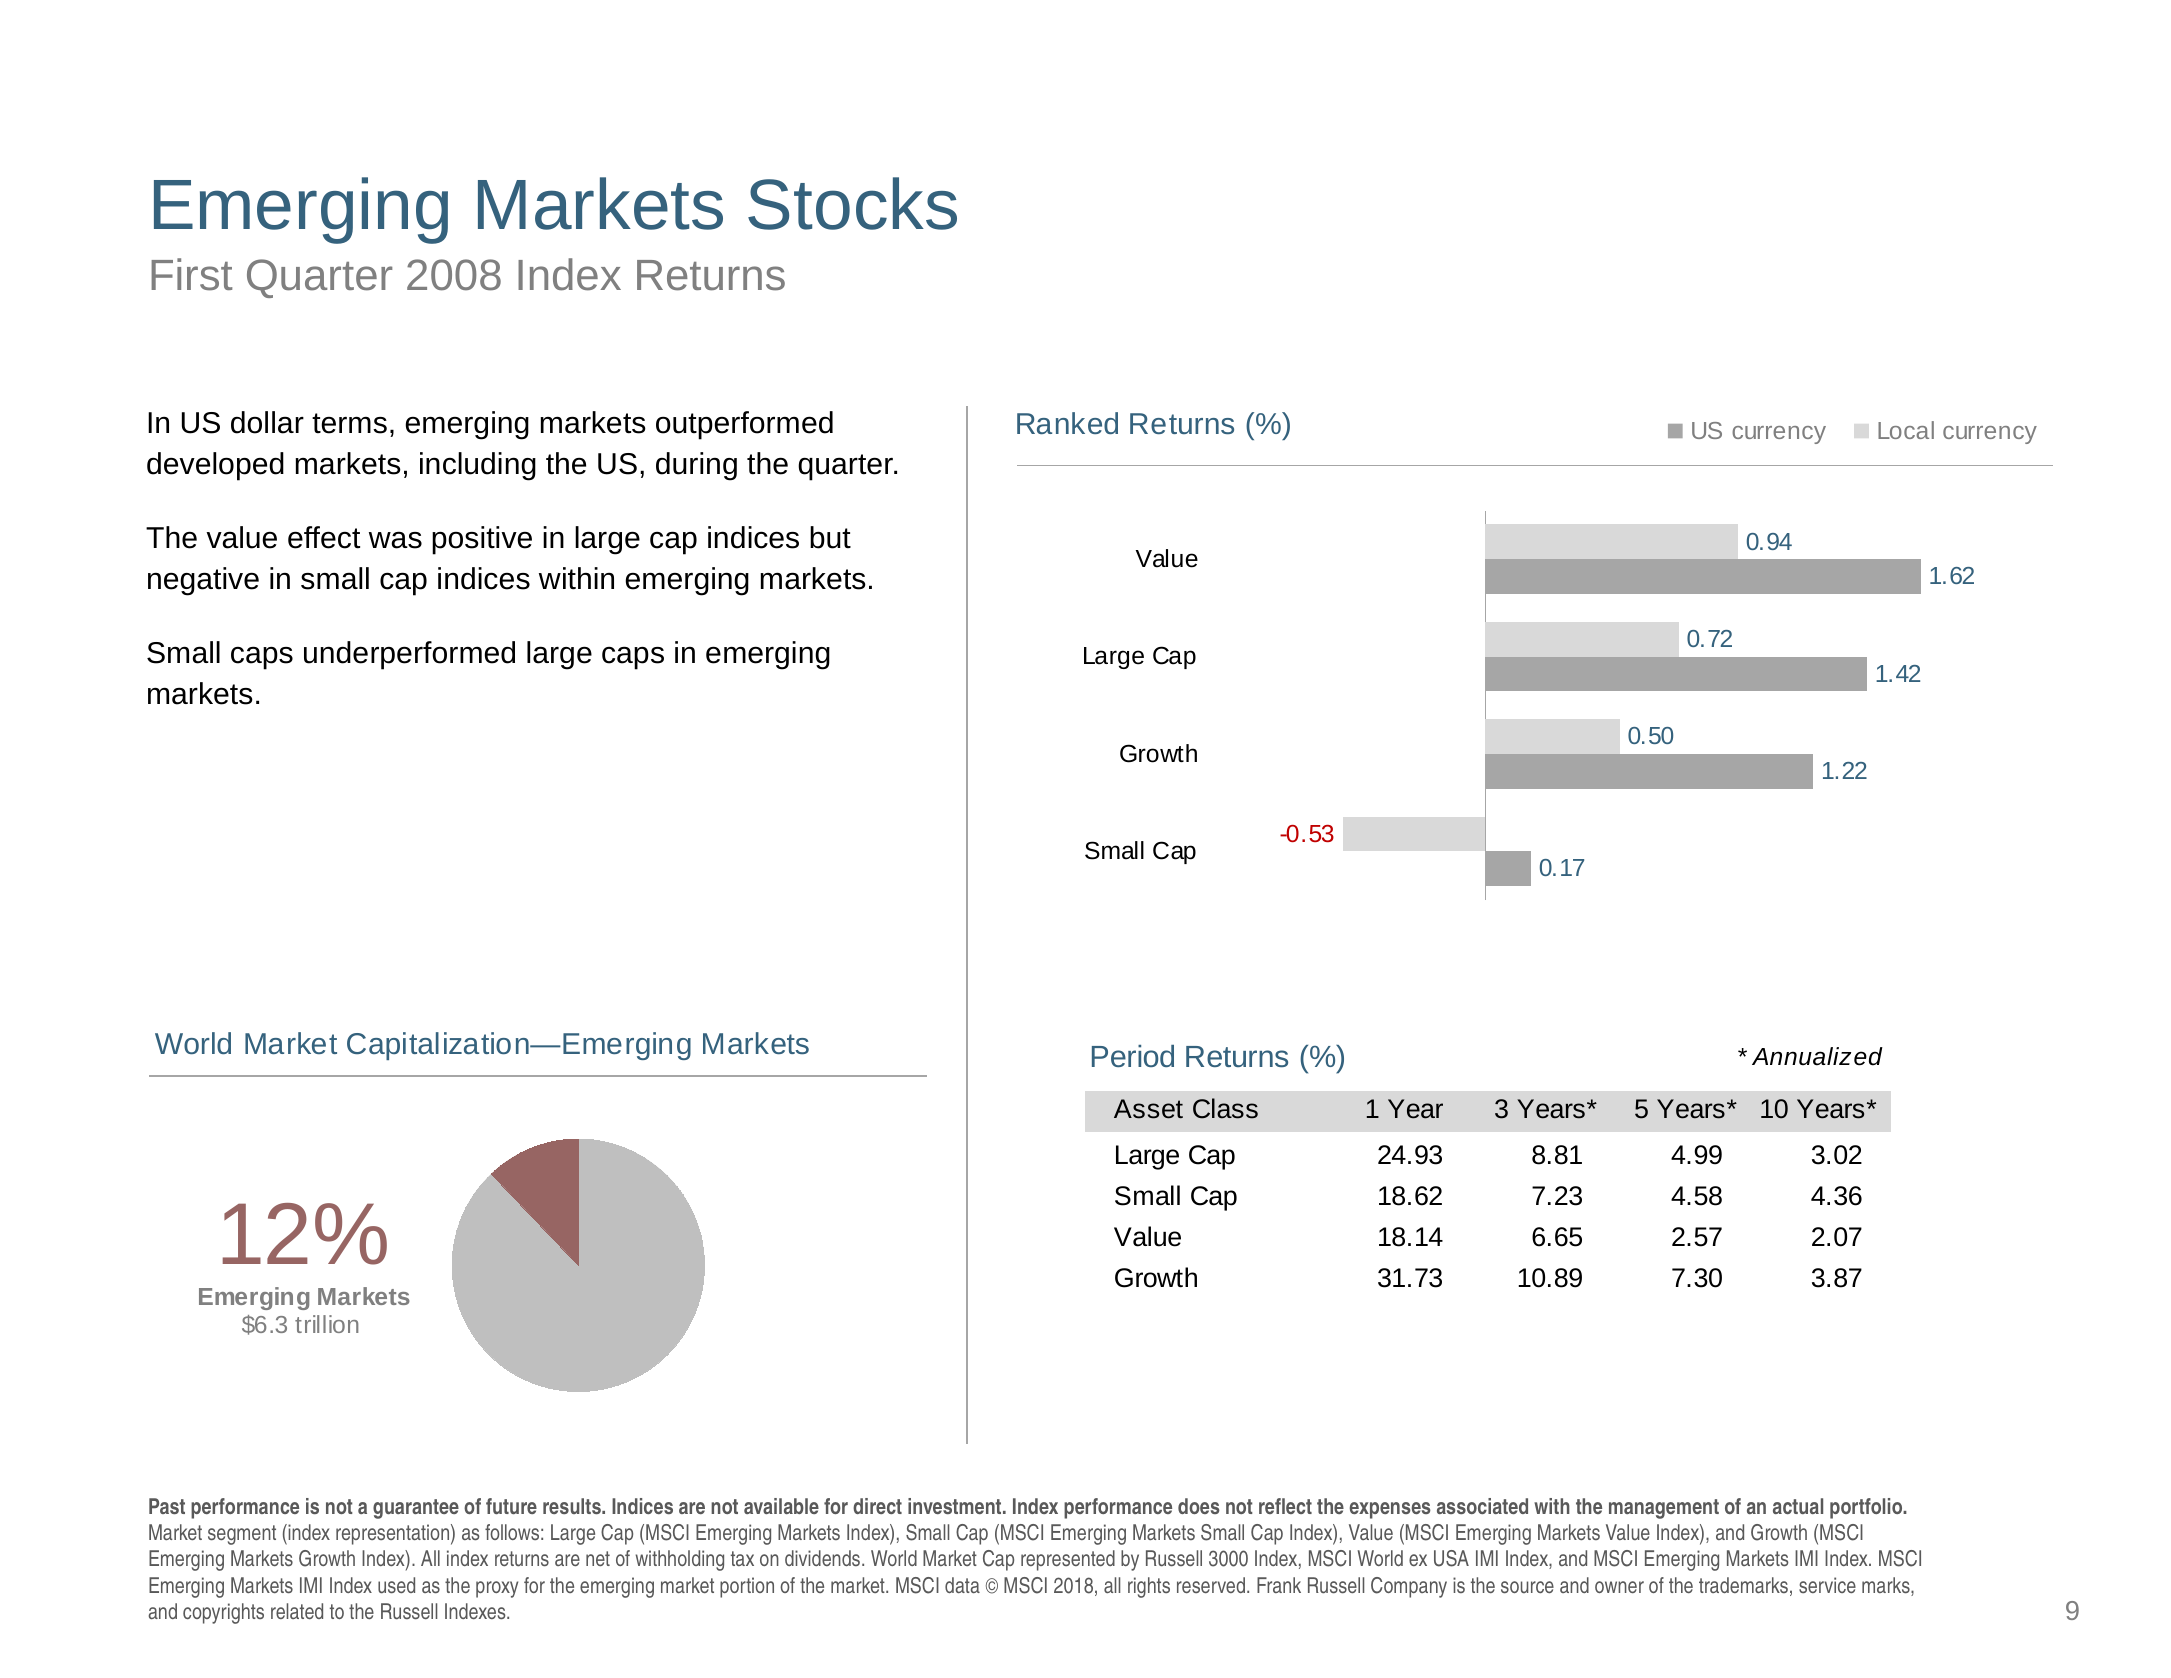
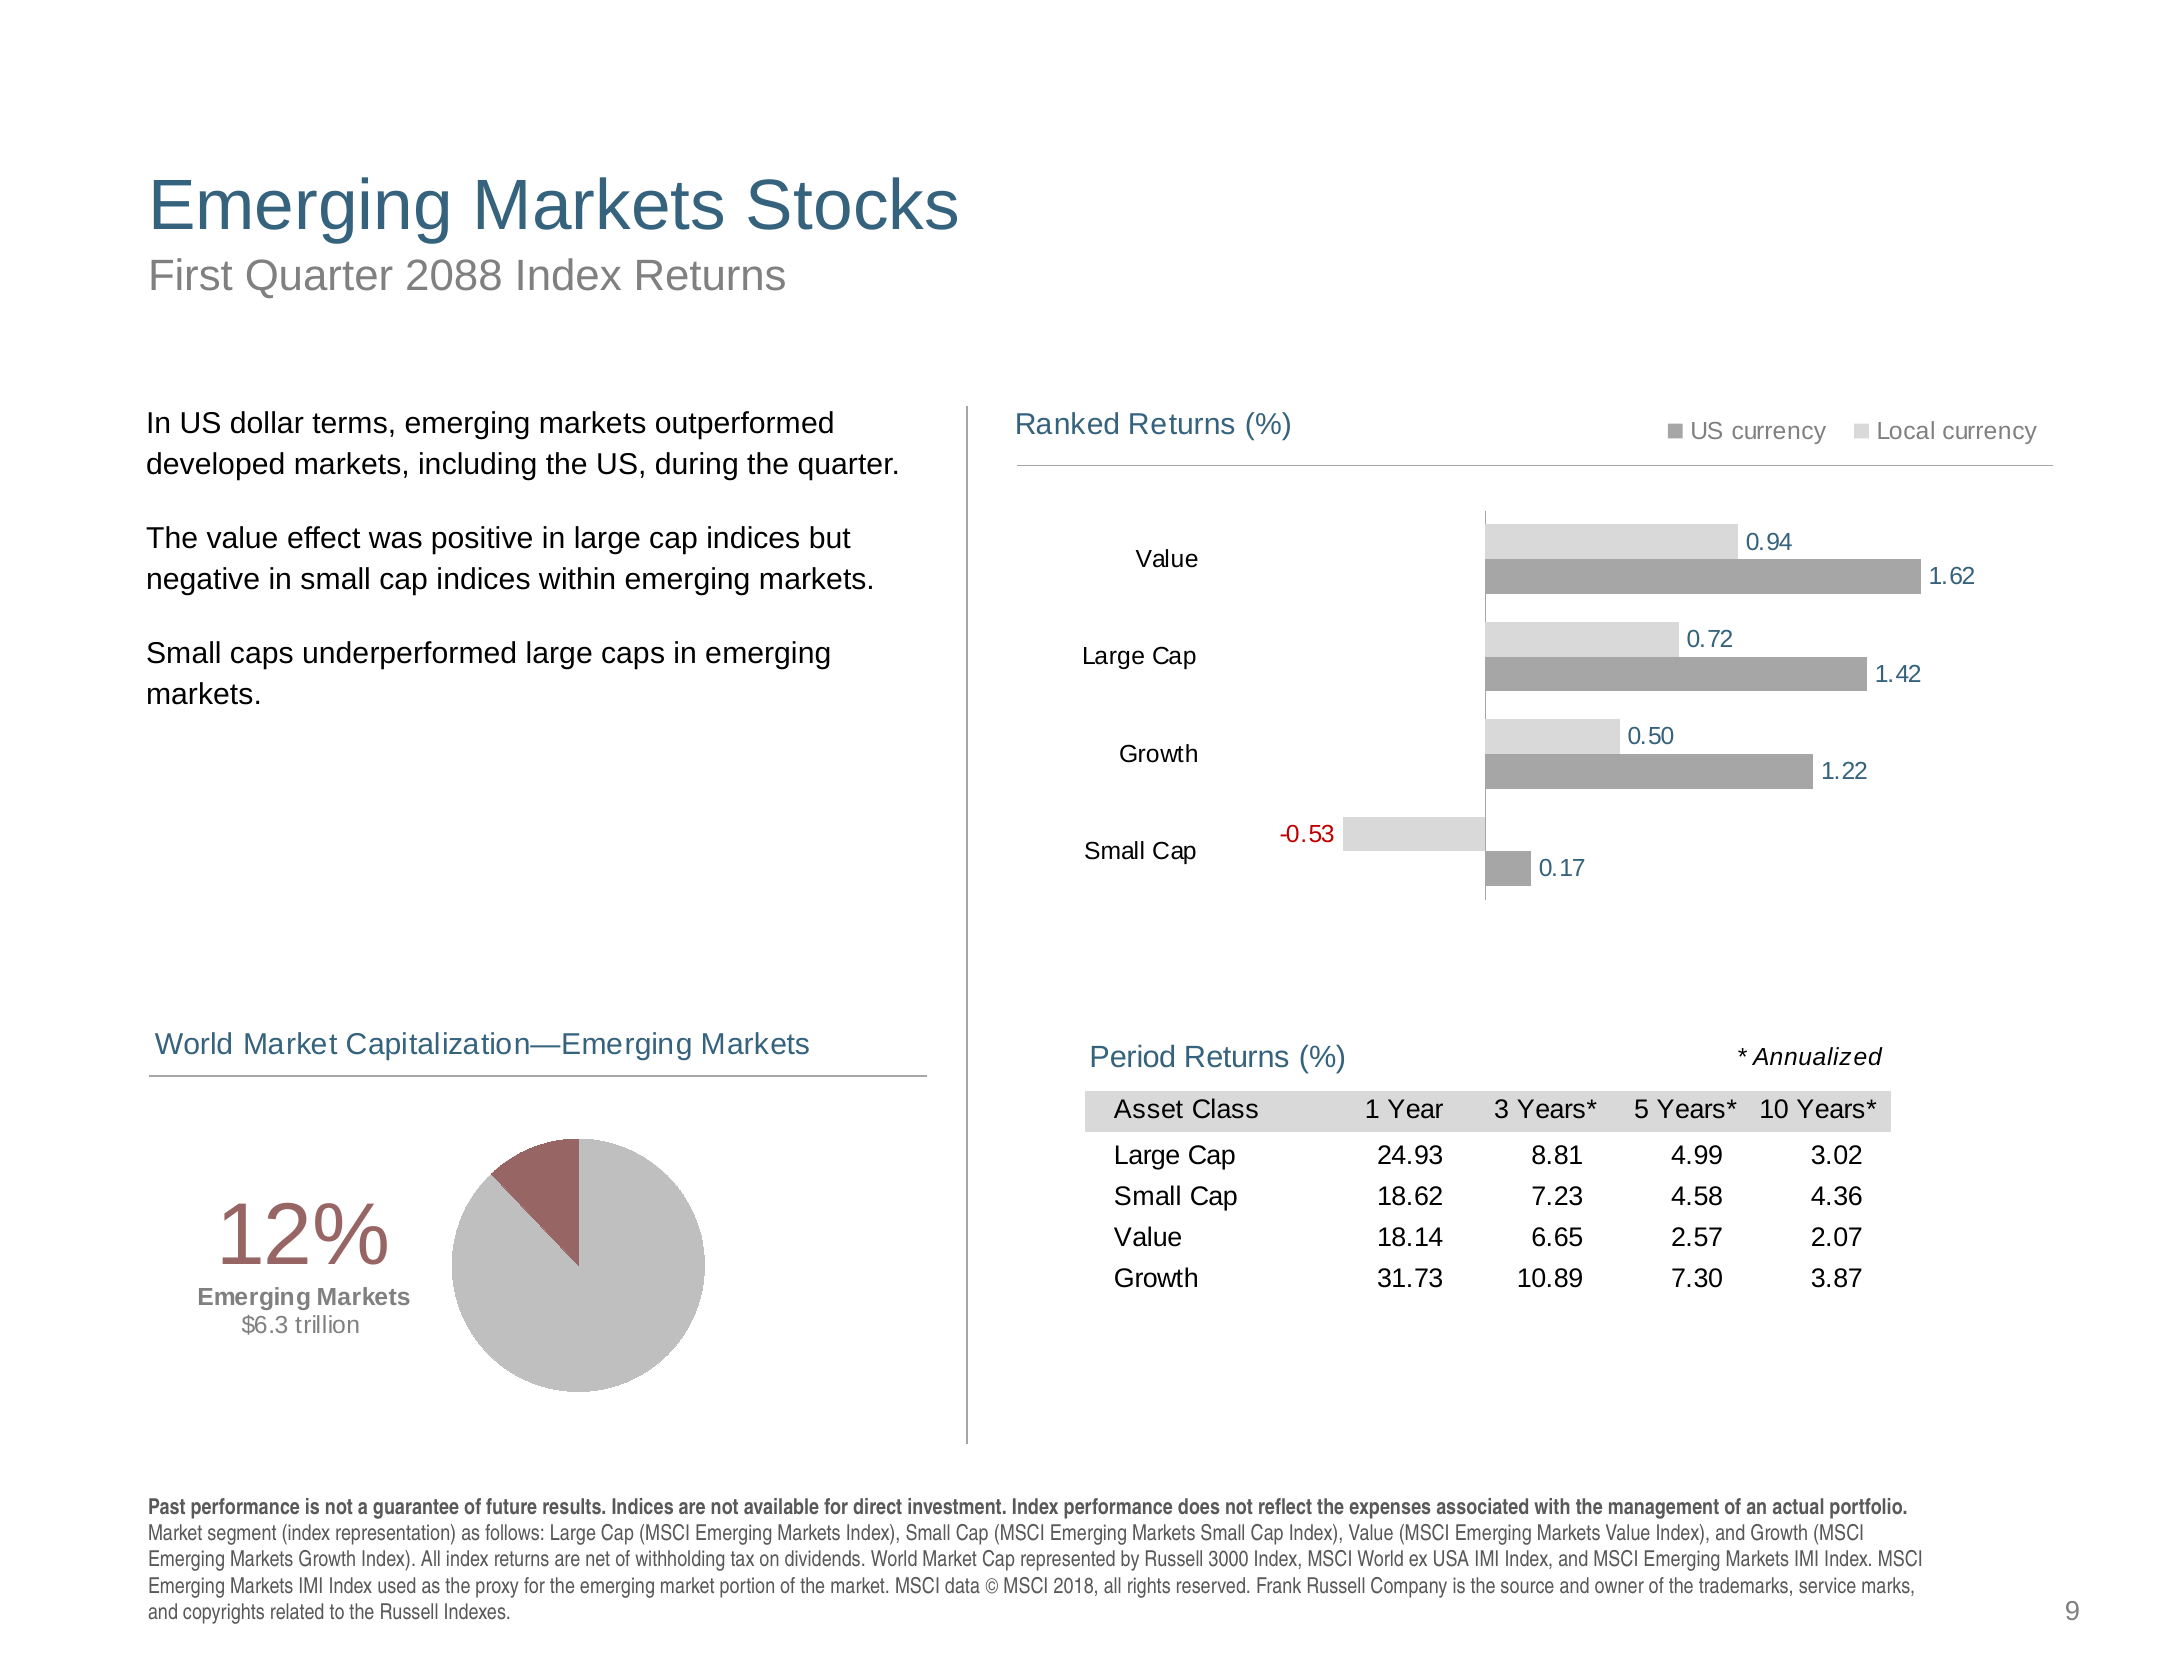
2008: 2008 -> 2088
